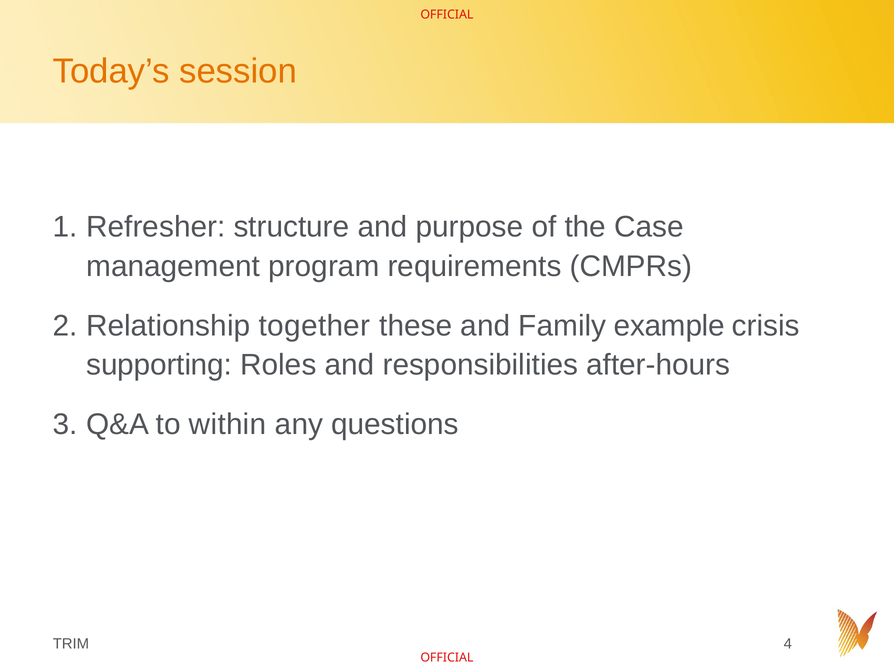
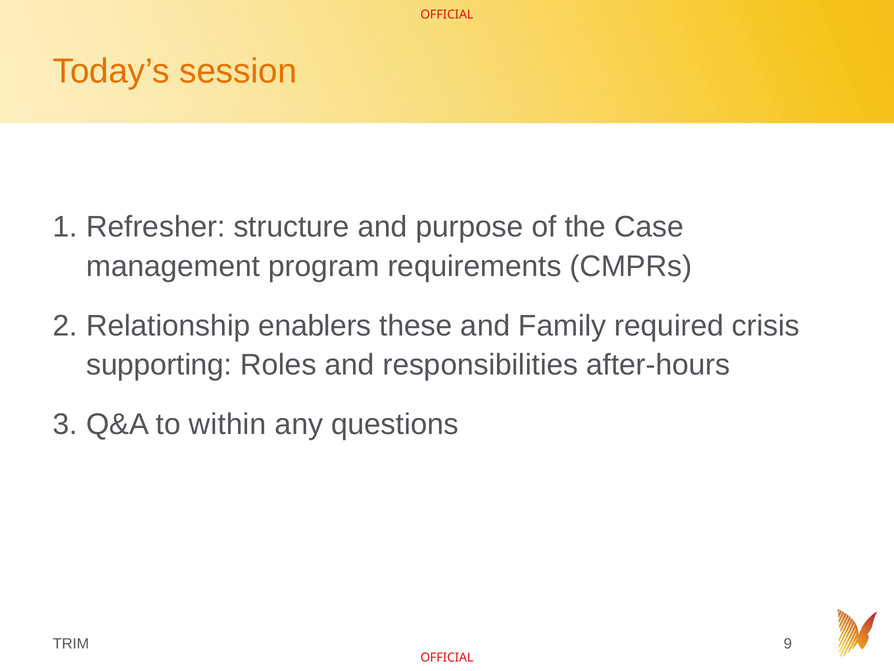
together: together -> enablers
example: example -> required
4: 4 -> 9
